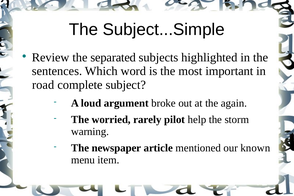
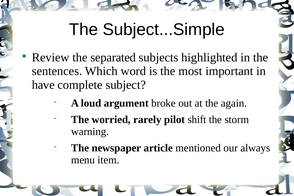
road: road -> have
help: help -> shift
known: known -> always
